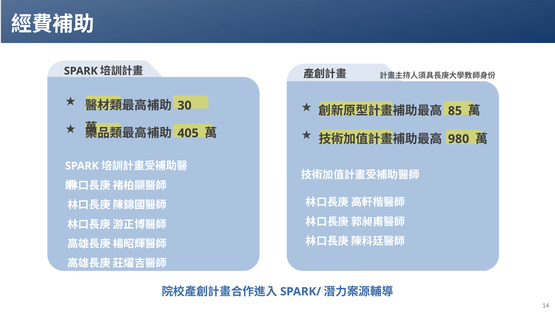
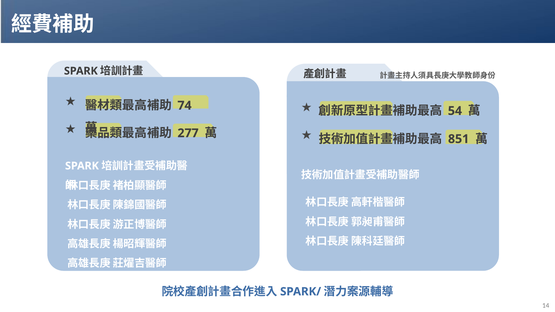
30: 30 -> 74
85: 85 -> 54
405: 405 -> 277
980: 980 -> 851
